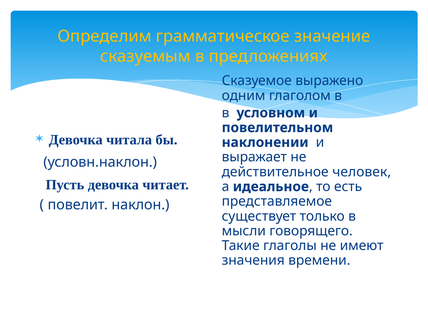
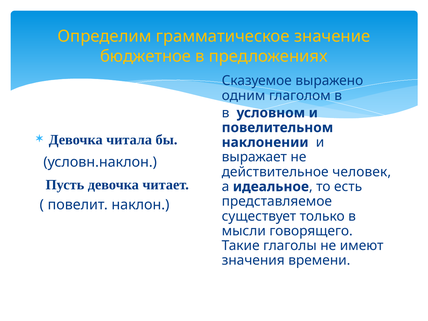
сказуемым: сказуемым -> бюджетное
